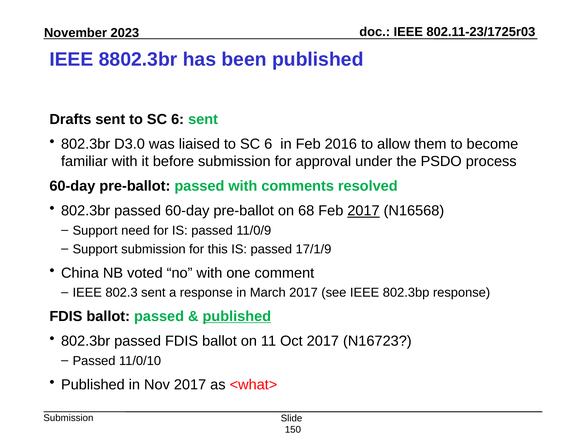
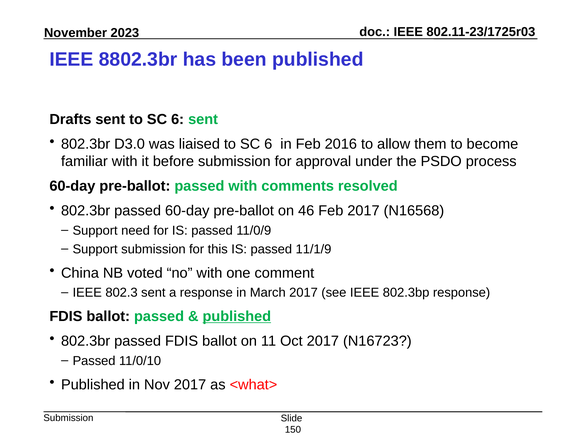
68: 68 -> 46
2017 at (363, 211) underline: present -> none
17/1/9: 17/1/9 -> 11/1/9
